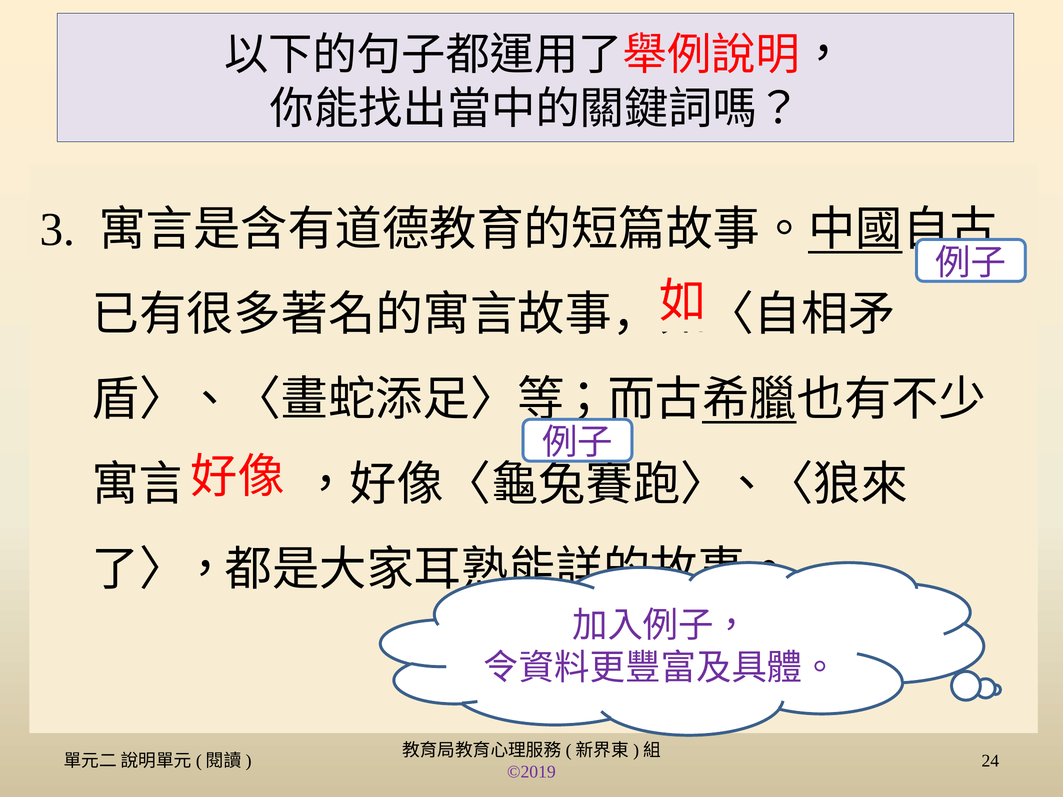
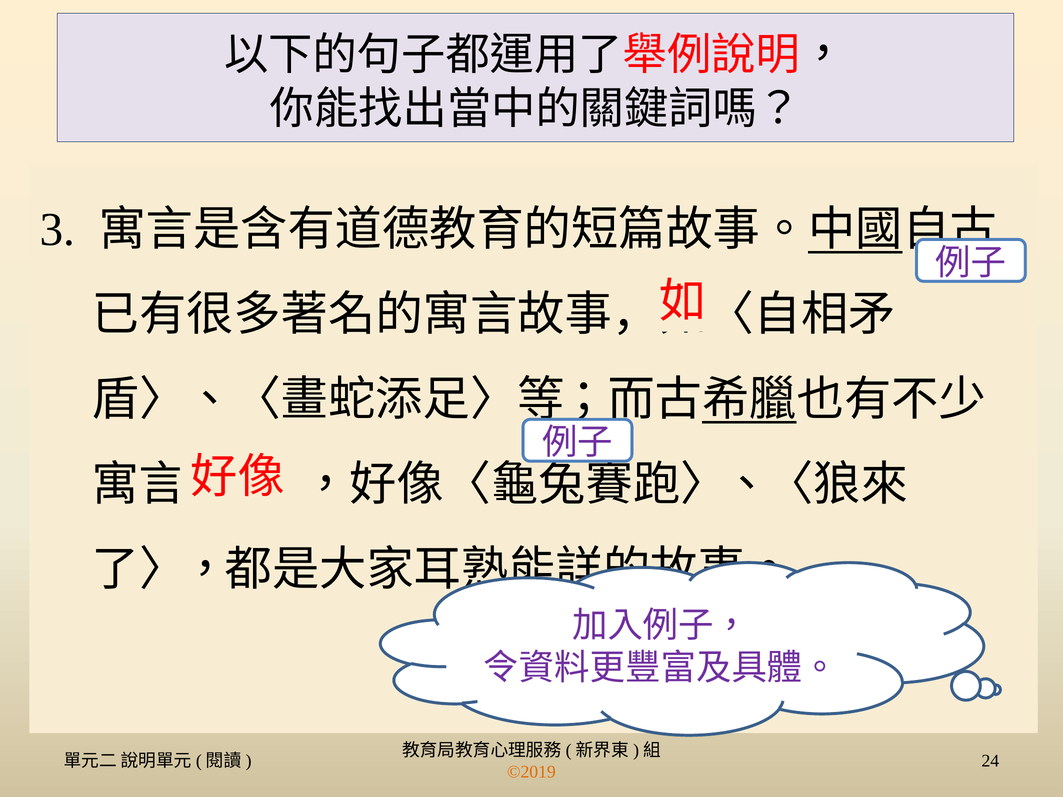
©2019 colour: purple -> orange
